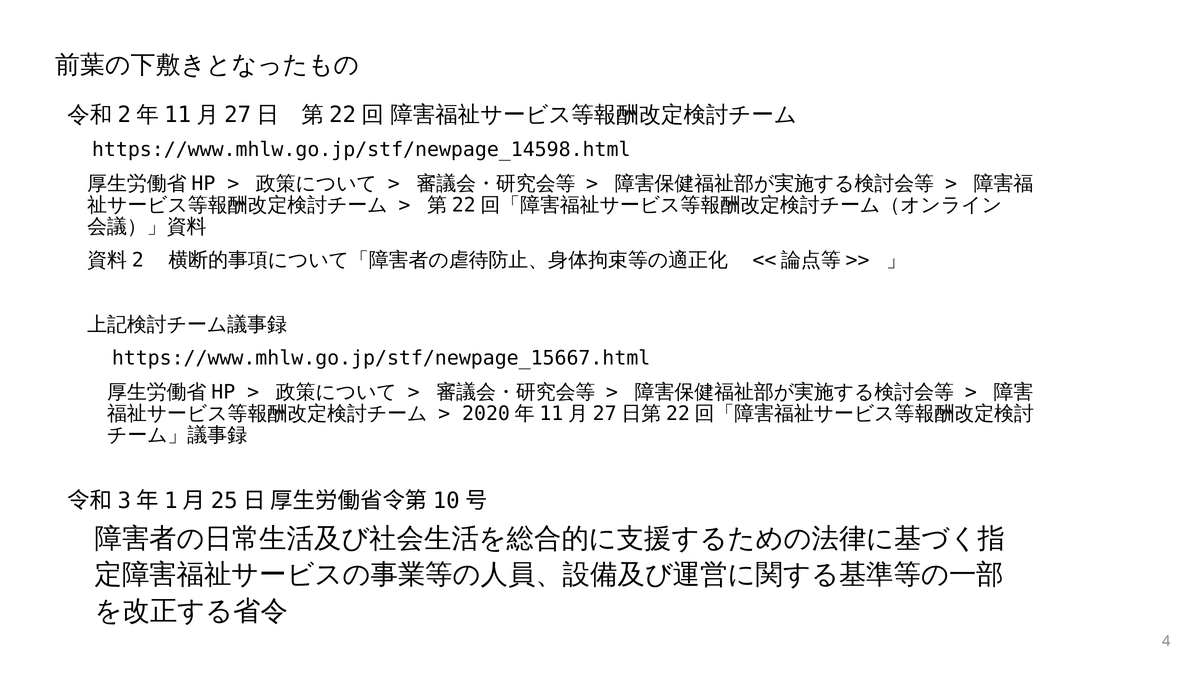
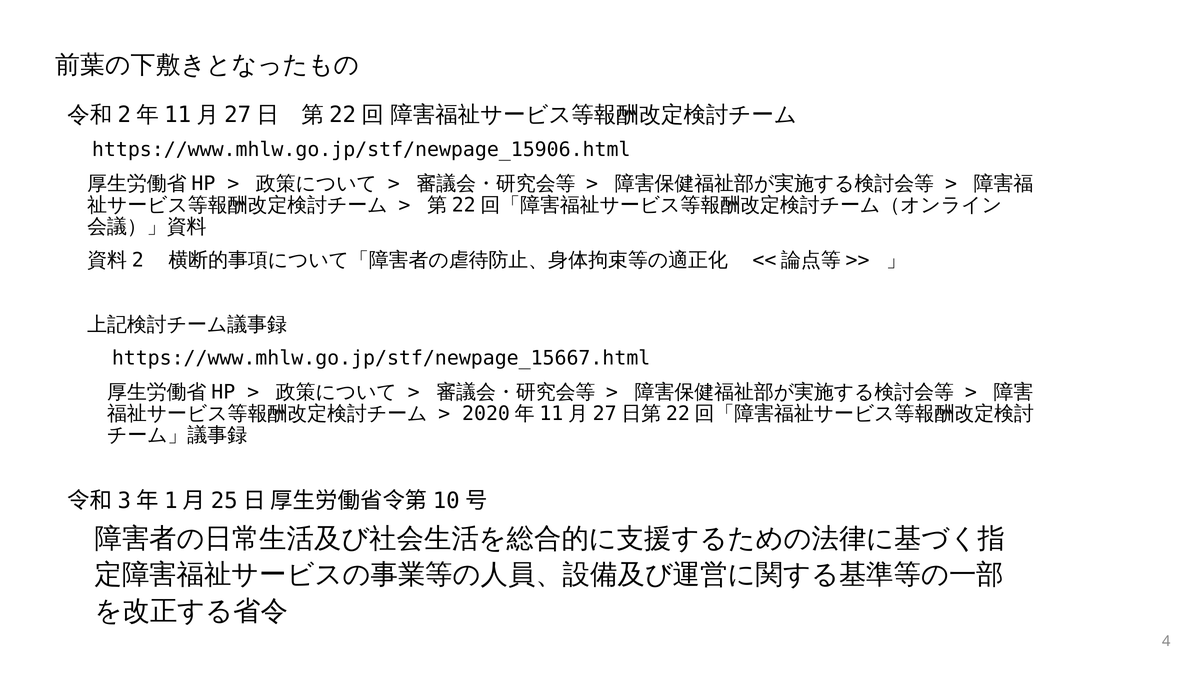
https://www.mhlw.go.jp/stf/newpage_14598.html: https://www.mhlw.go.jp/stf/newpage_14598.html -> https://www.mhlw.go.jp/stf/newpage_15906.html
